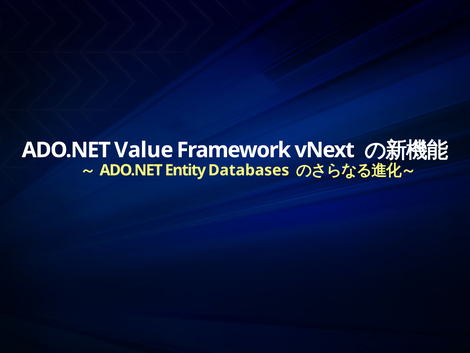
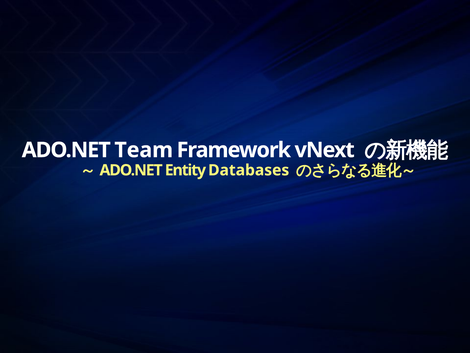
Value: Value -> Team
